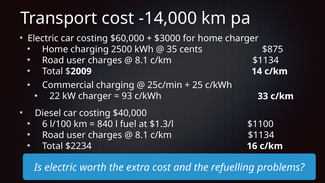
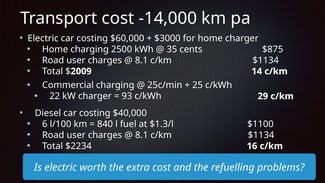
33: 33 -> 29
